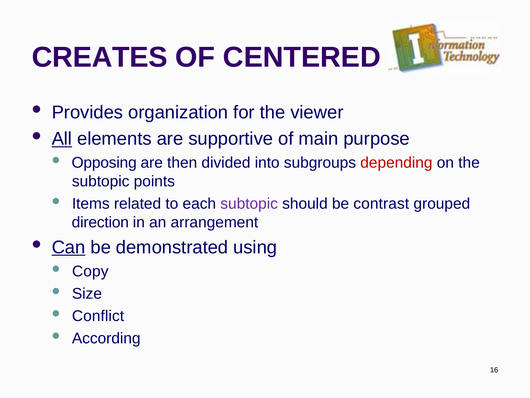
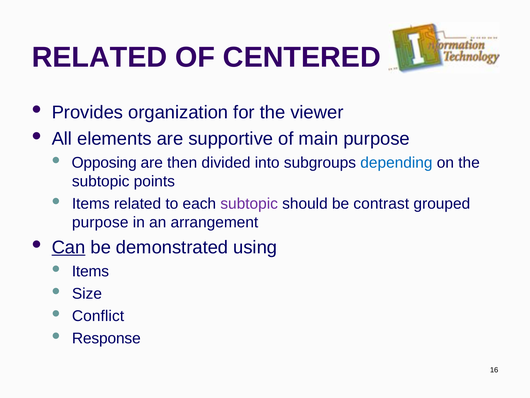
CREATES at (100, 57): CREATES -> RELATED
All underline: present -> none
depending colour: red -> blue
direction at (100, 222): direction -> purpose
Copy at (90, 271): Copy -> Items
According: According -> Response
